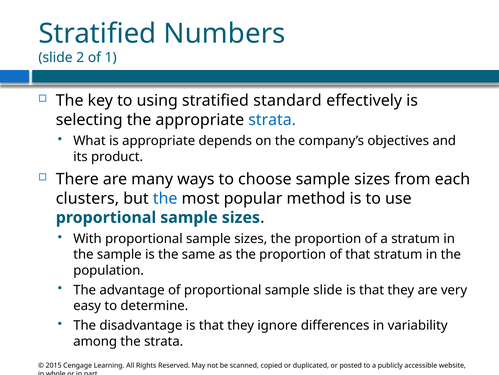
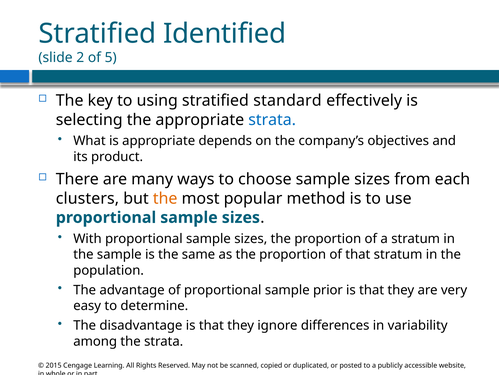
Numbers: Numbers -> Identified
1: 1 -> 5
the at (165, 198) colour: blue -> orange
sample slide: slide -> prior
